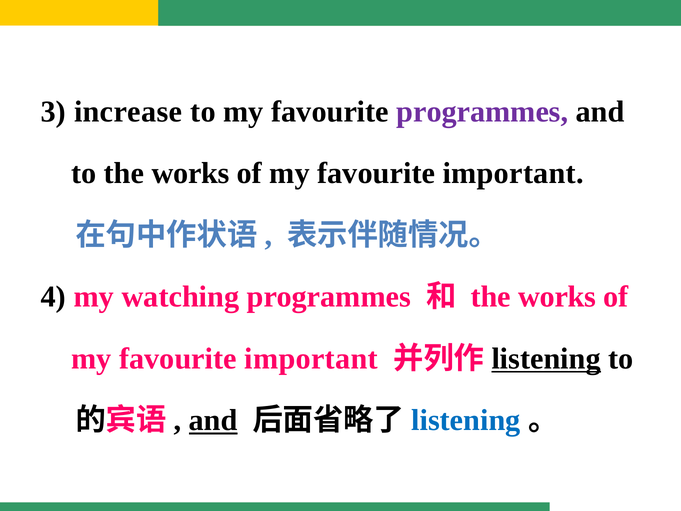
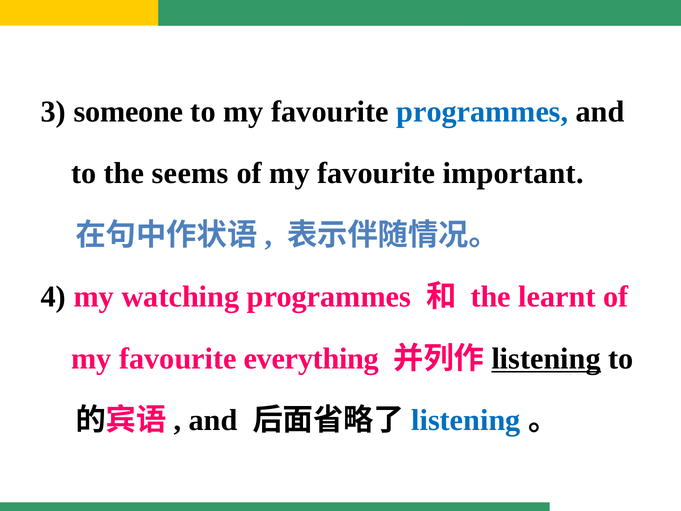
increase: increase -> someone
programmes at (482, 111) colour: purple -> blue
to the works: works -> seems
works at (557, 297): works -> learnt
important at (311, 358): important -> everything
and at (213, 420) underline: present -> none
